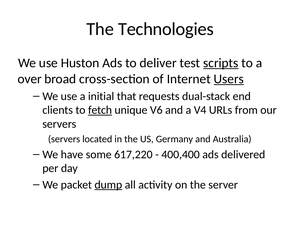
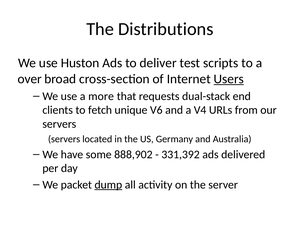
Technologies: Technologies -> Distributions
scripts underline: present -> none
initial: initial -> more
fetch underline: present -> none
617,220: 617,220 -> 888,902
400,400: 400,400 -> 331,392
